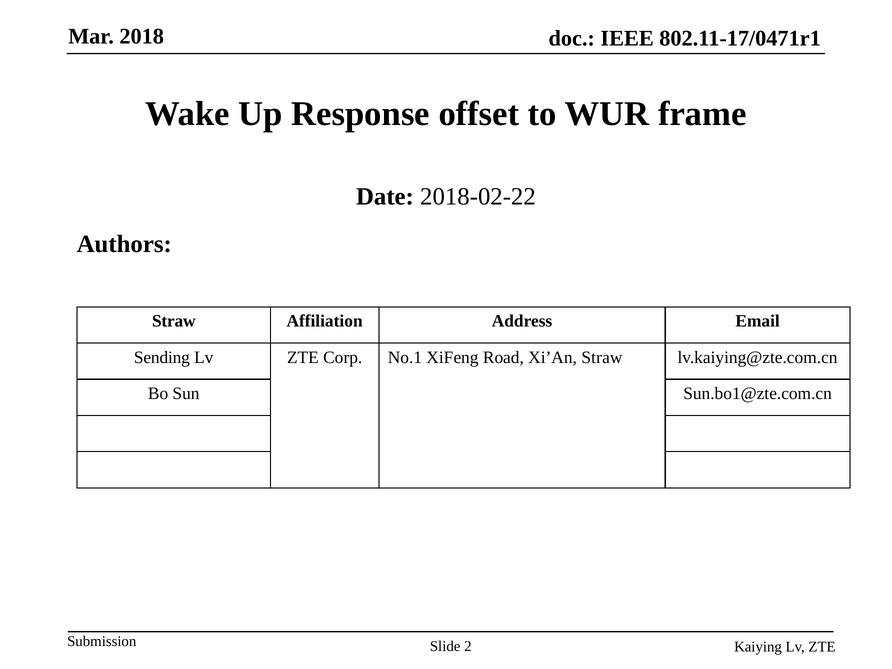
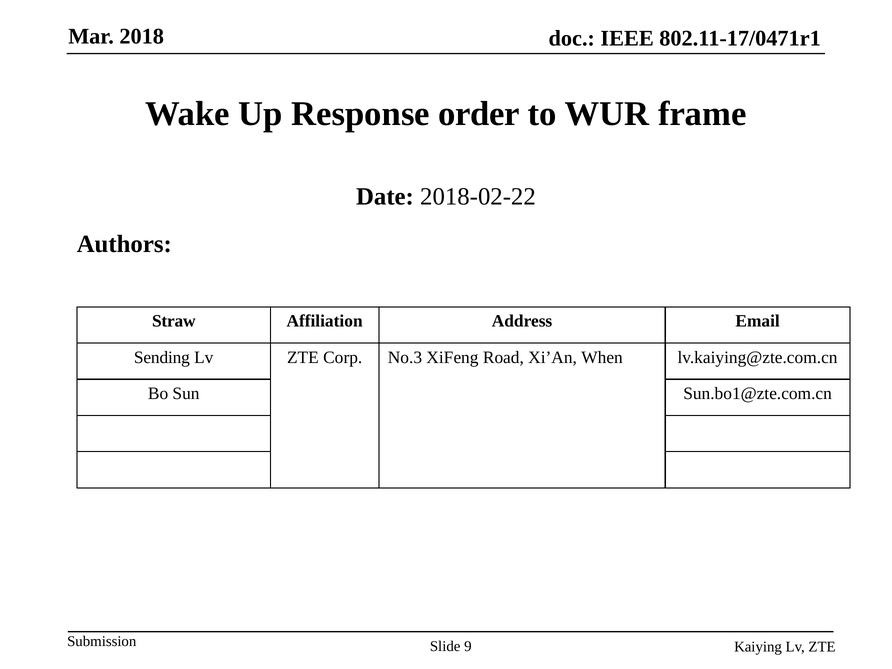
offset: offset -> order
No.1: No.1 -> No.3
Xi’An Straw: Straw -> When
2: 2 -> 9
